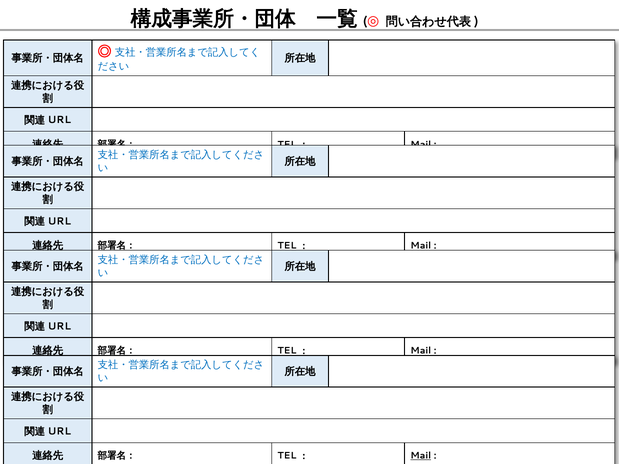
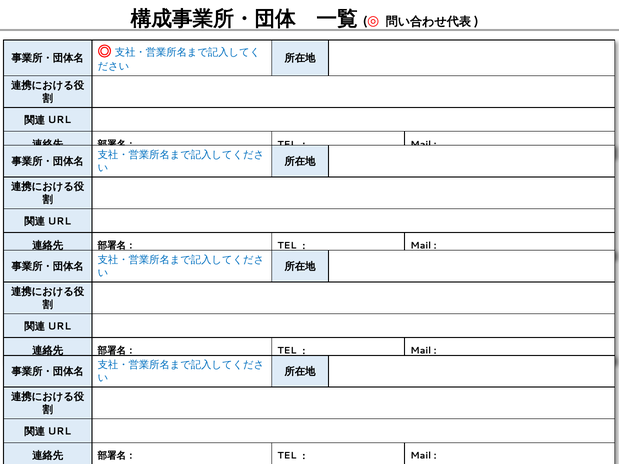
Mail at (421, 456) underline: present -> none
